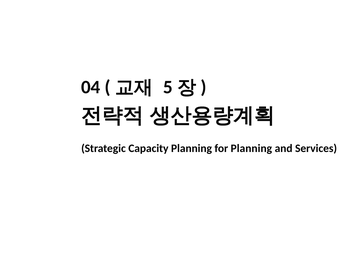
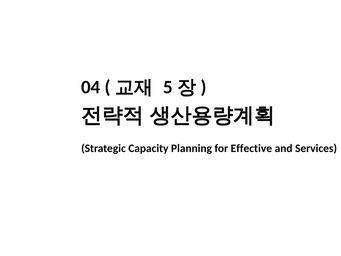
for Planning: Planning -> Effective
